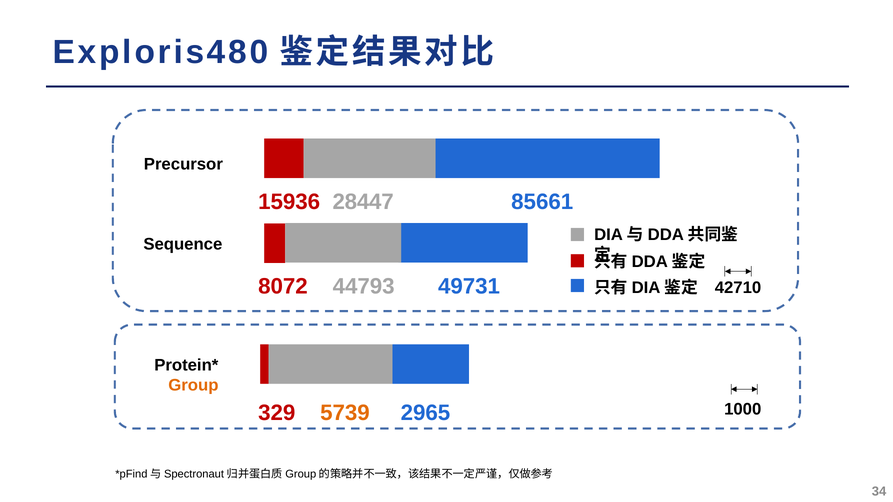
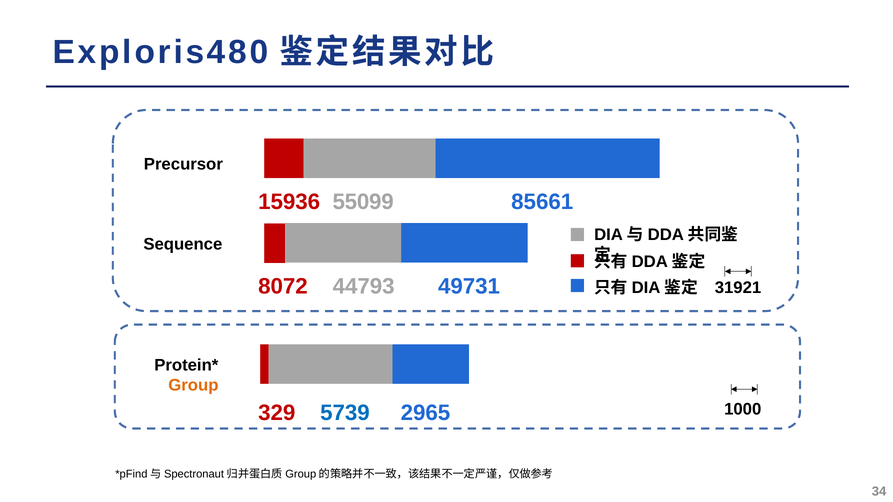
28447: 28447 -> 55099
42710: 42710 -> 31921
5739 colour: orange -> blue
